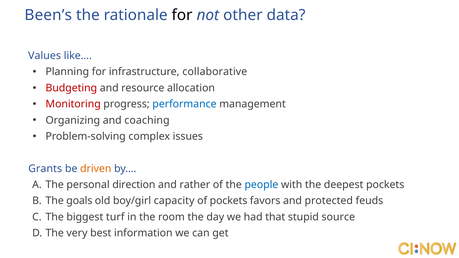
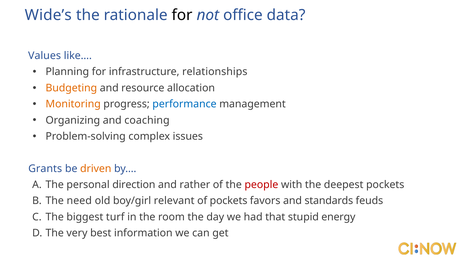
Been’s: Been’s -> Wide’s
other: other -> office
collaborative: collaborative -> relationships
Budgeting colour: red -> orange
Monitoring colour: red -> orange
people colour: blue -> red
goals: goals -> need
capacity: capacity -> relevant
protected: protected -> standards
source: source -> energy
